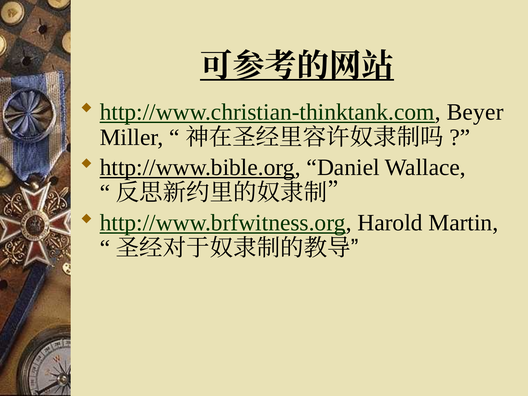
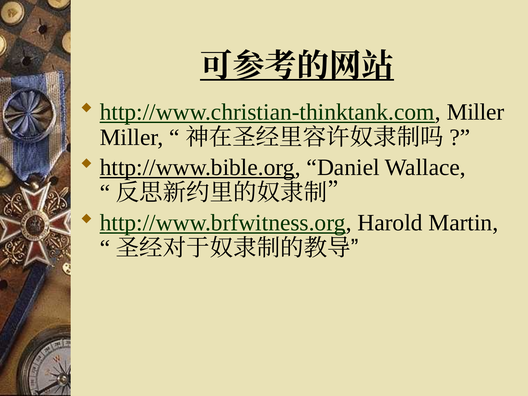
Beyer at (475, 112): Beyer -> Miller
